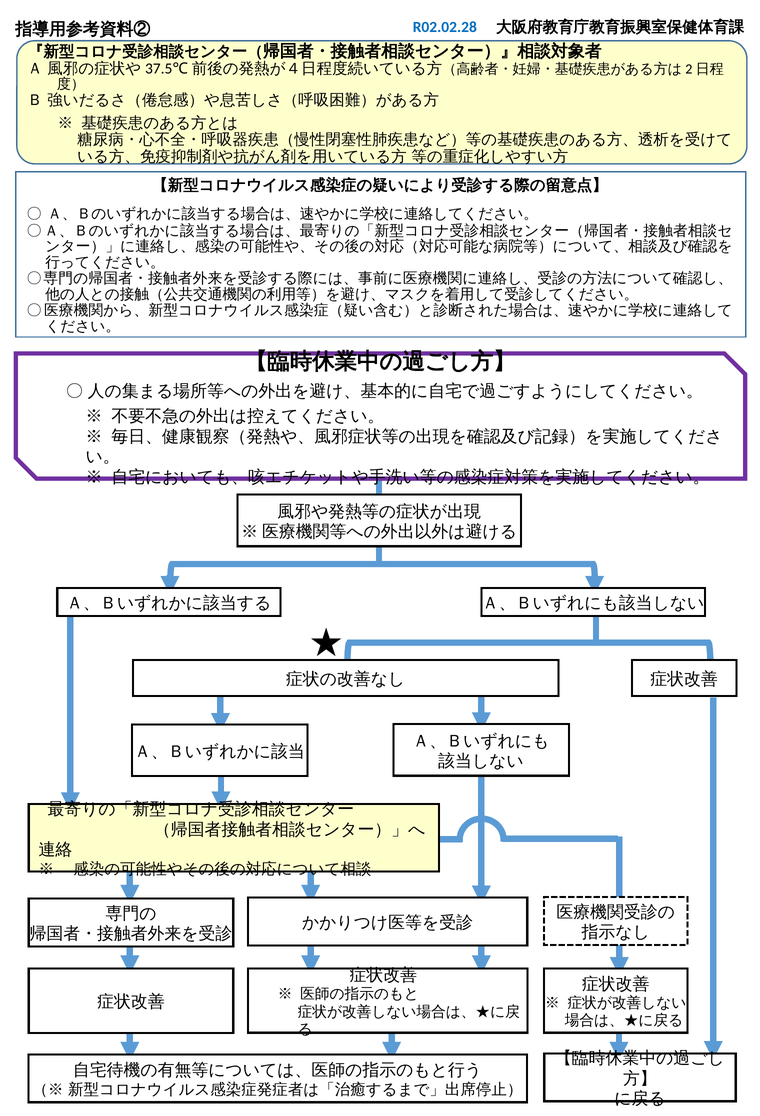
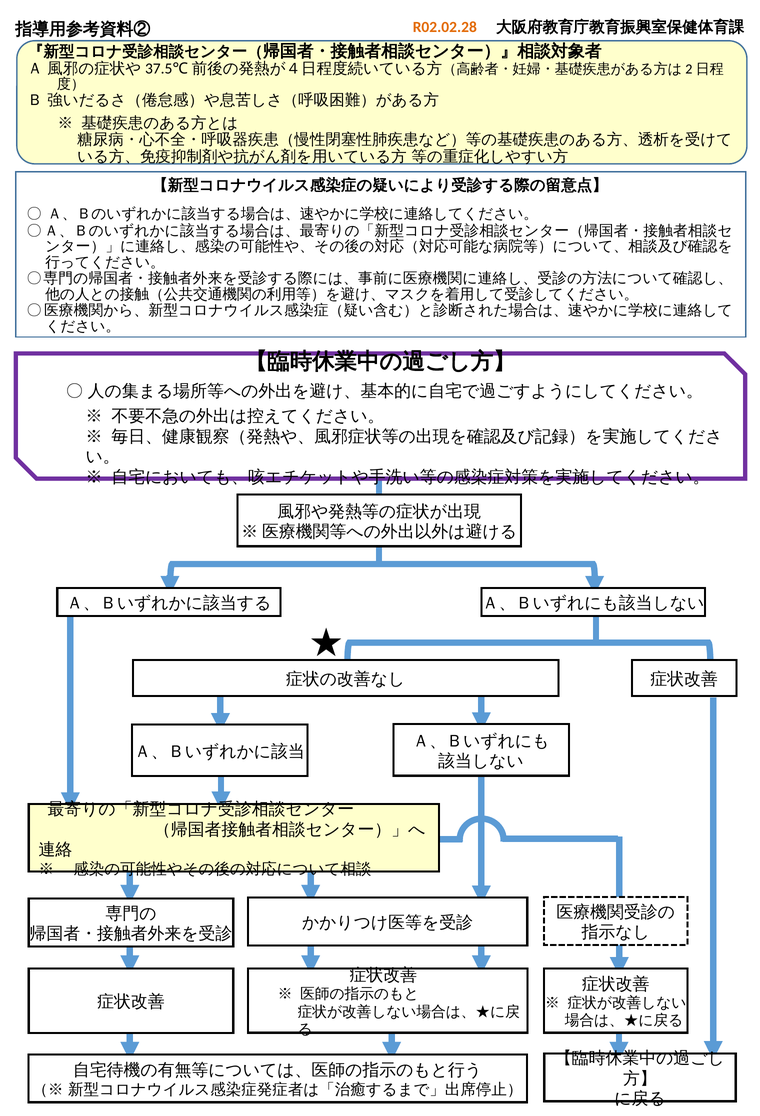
R02.02.28 colour: blue -> orange
